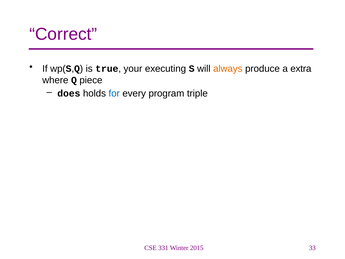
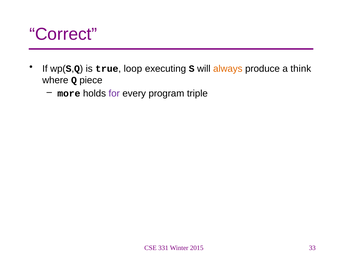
your: your -> loop
extra: extra -> think
does: does -> more
for colour: blue -> purple
